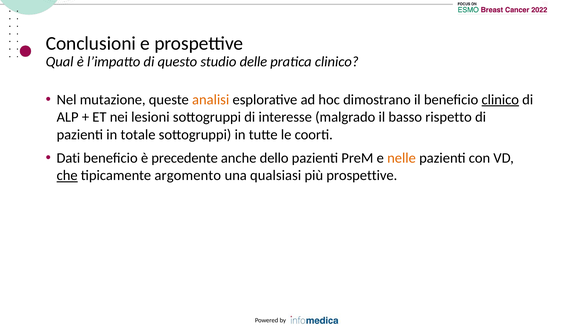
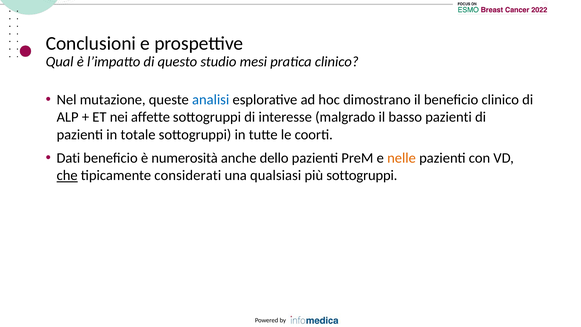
delle: delle -> mesi
analisi colour: orange -> blue
clinico at (500, 100) underline: present -> none
lesioni: lesioni -> affette
basso rispetto: rispetto -> pazienti
precedente: precedente -> numerosità
argomento: argomento -> considerati
più prospettive: prospettive -> sottogruppi
